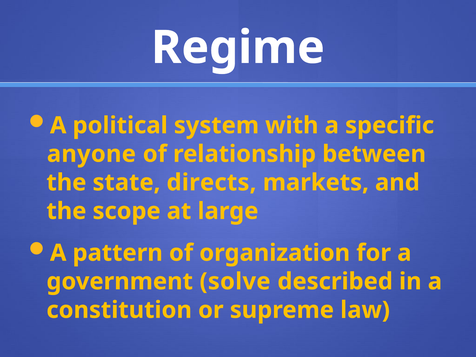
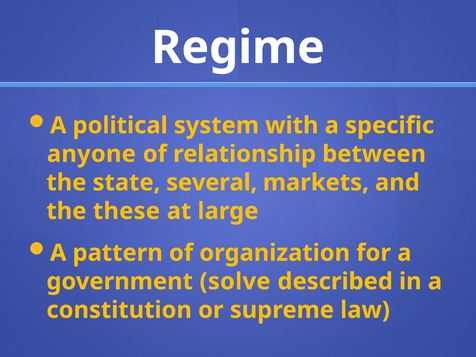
directs: directs -> several
scope: scope -> these
